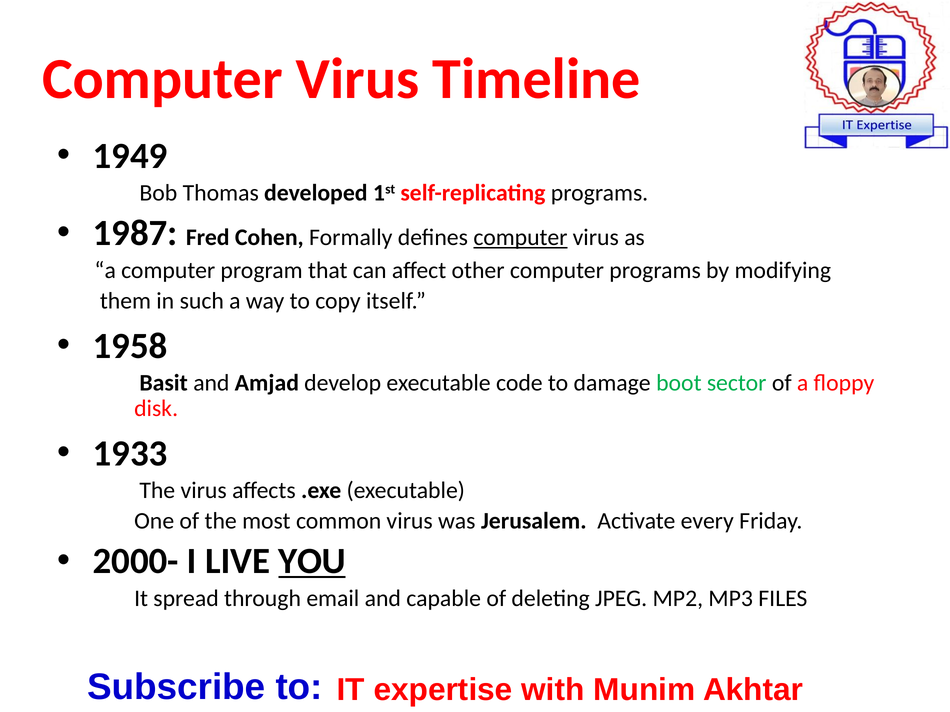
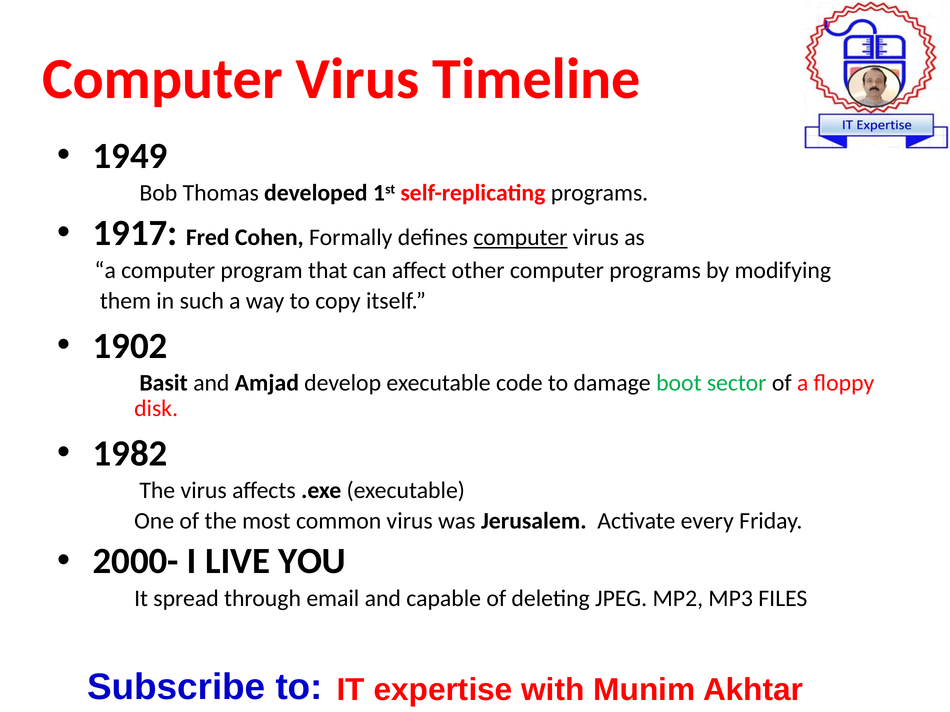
1987: 1987 -> 1917
1958: 1958 -> 1902
1933: 1933 -> 1982
YOU underline: present -> none
